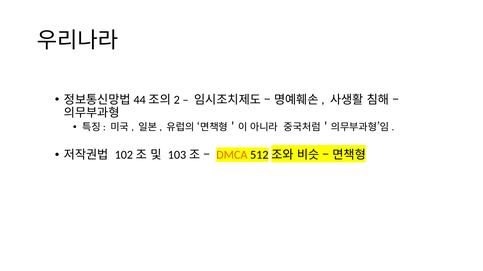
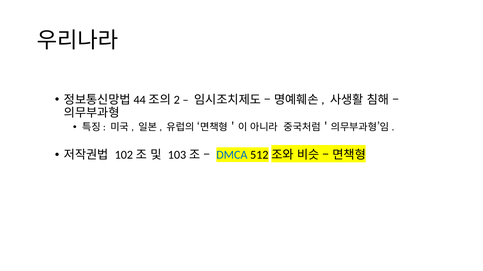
DMCA colour: orange -> blue
